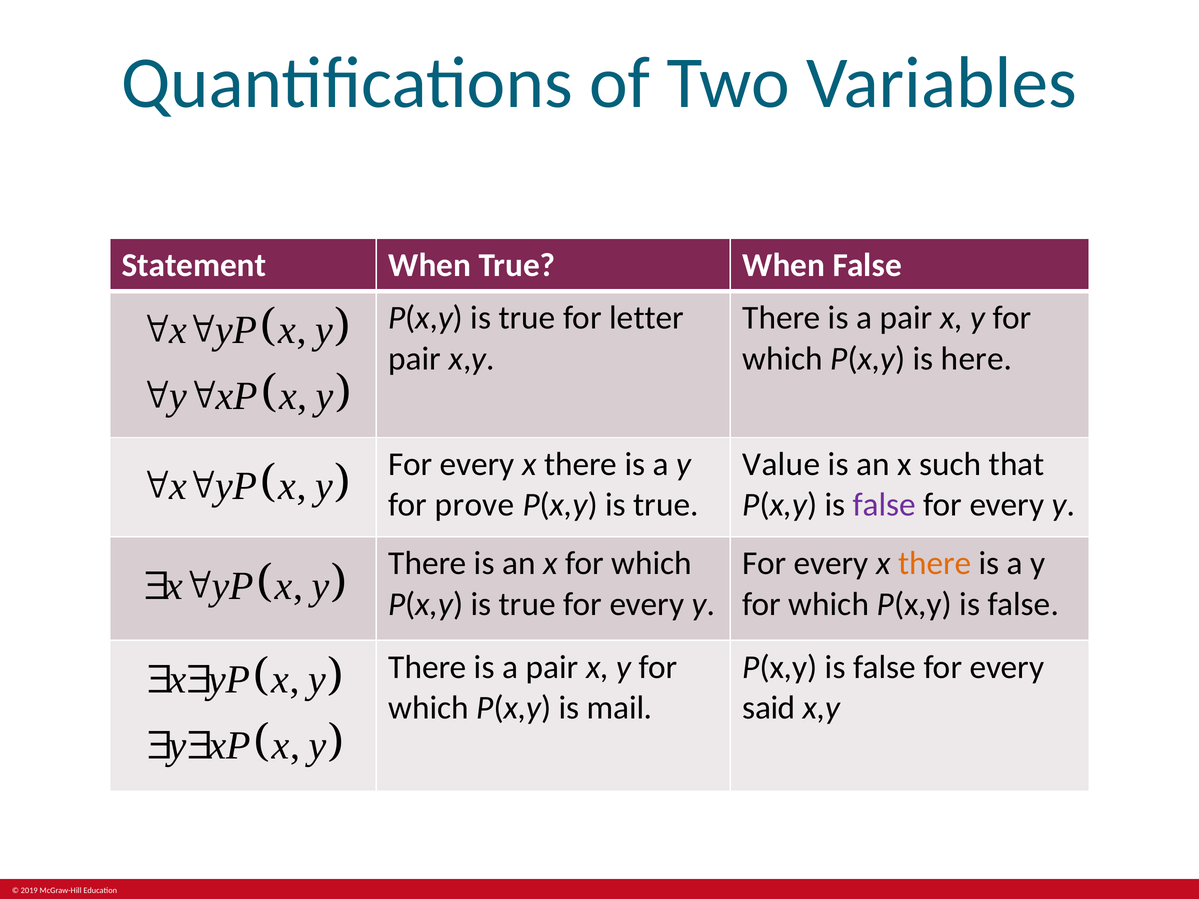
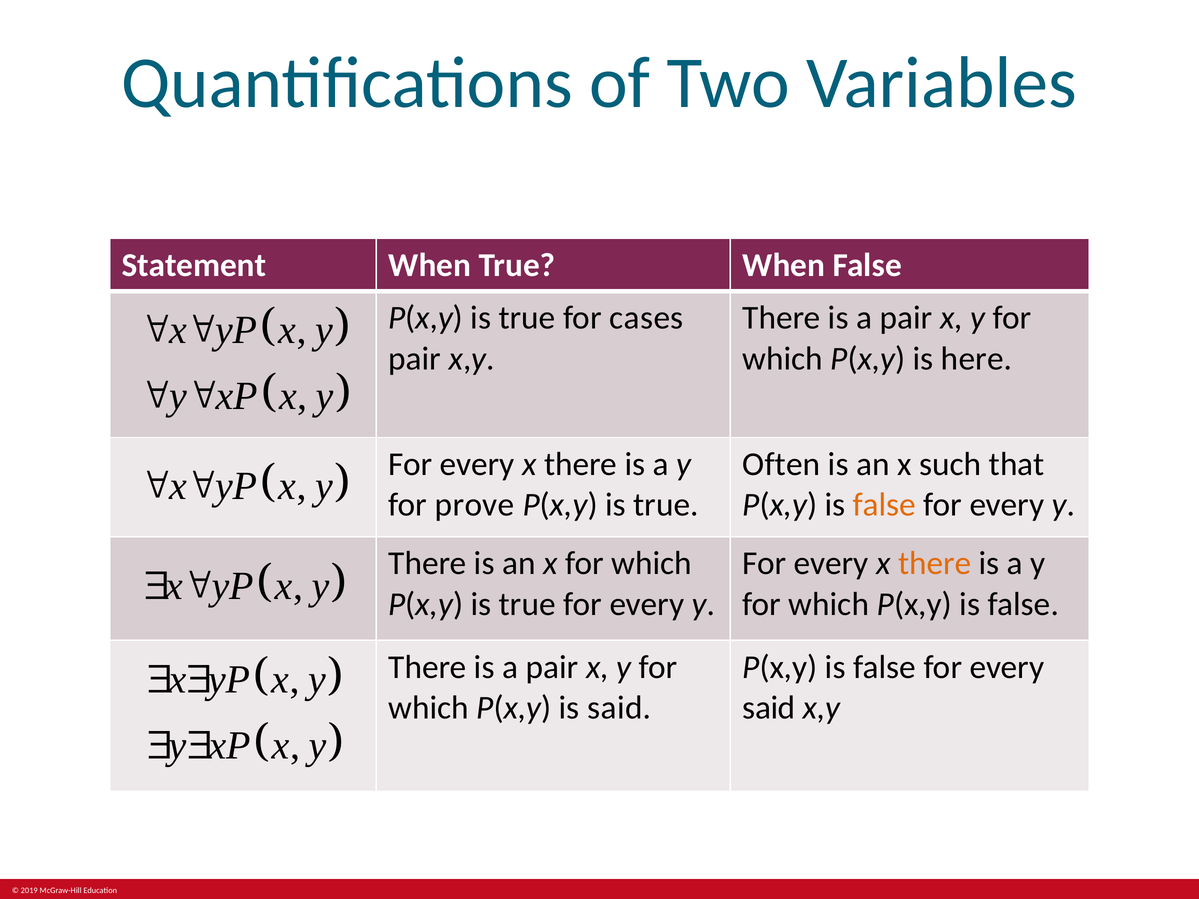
letter: letter -> cases
Value: Value -> Often
false at (884, 505) colour: purple -> orange
is mail: mail -> said
